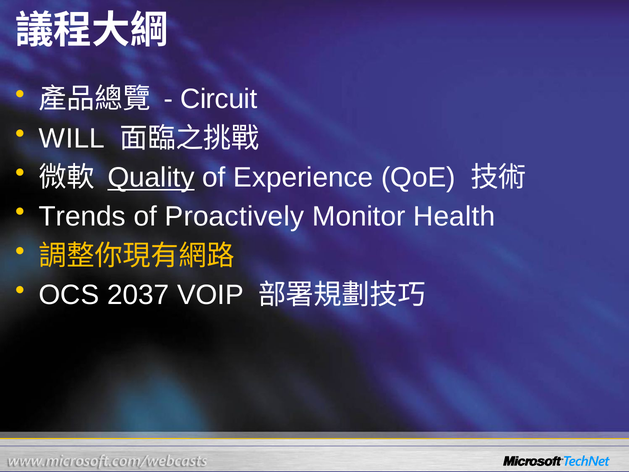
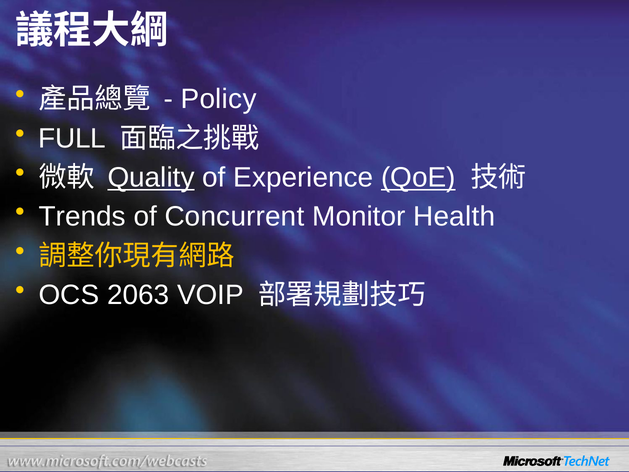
Circuit: Circuit -> Policy
WILL: WILL -> FULL
QoE underline: none -> present
Proactively: Proactively -> Concurrent
2037: 2037 -> 2063
